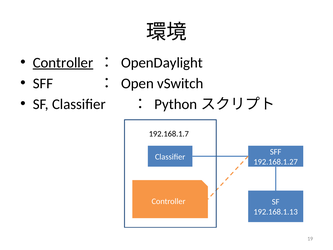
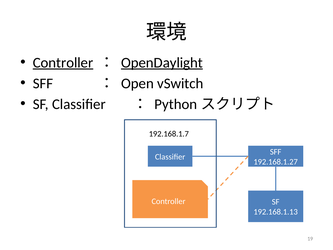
OpenDaylight underline: none -> present
